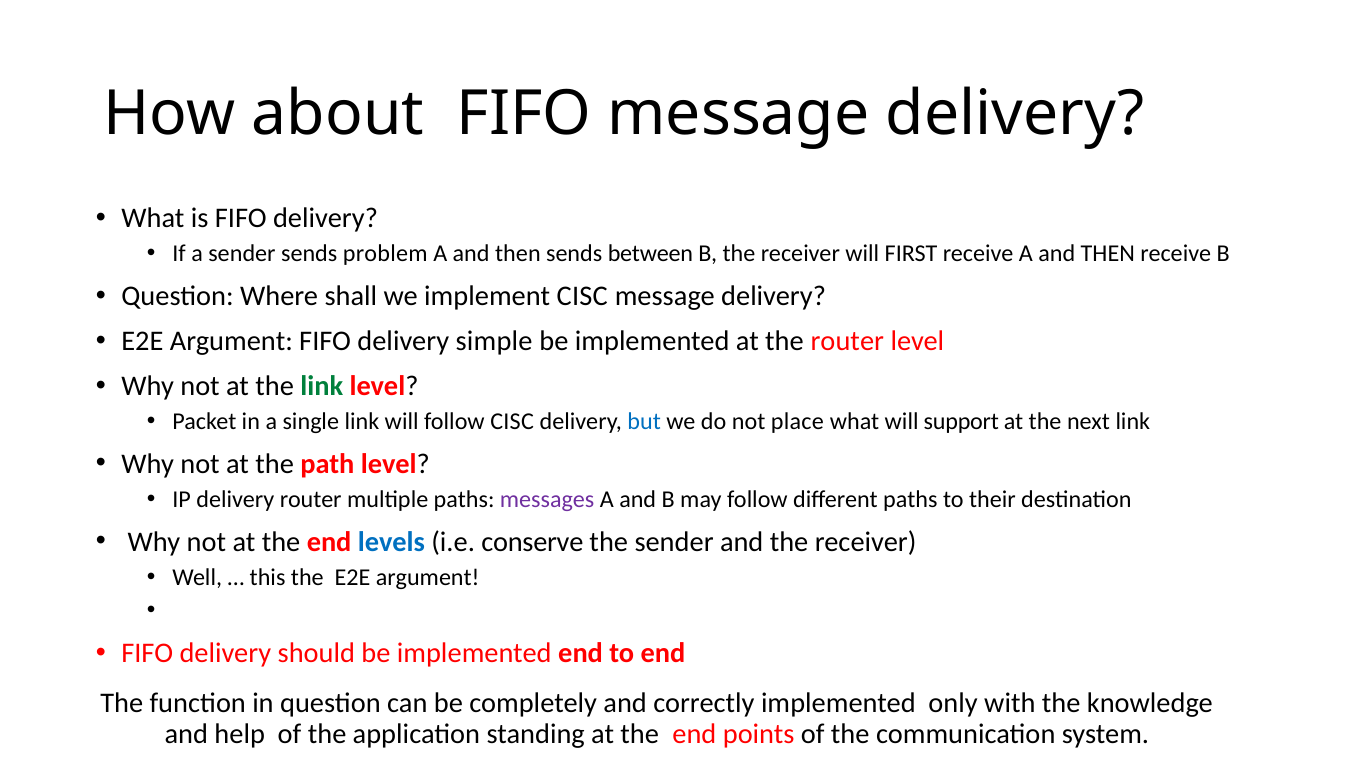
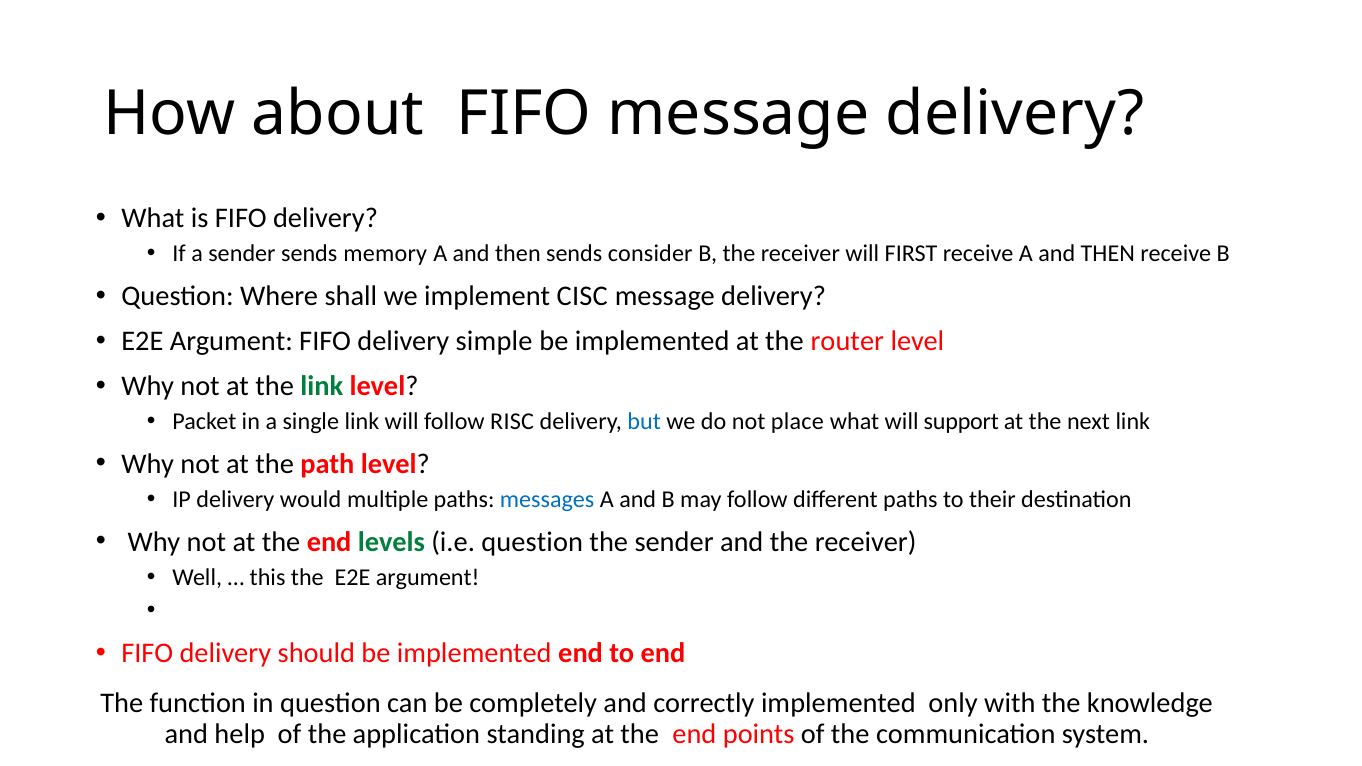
problem: problem -> memory
between: between -> consider
follow CISC: CISC -> RISC
delivery router: router -> would
messages colour: purple -> blue
levels colour: blue -> green
i.e conserve: conserve -> question
